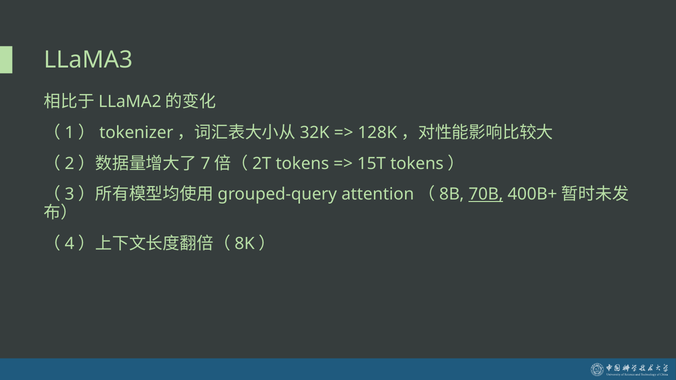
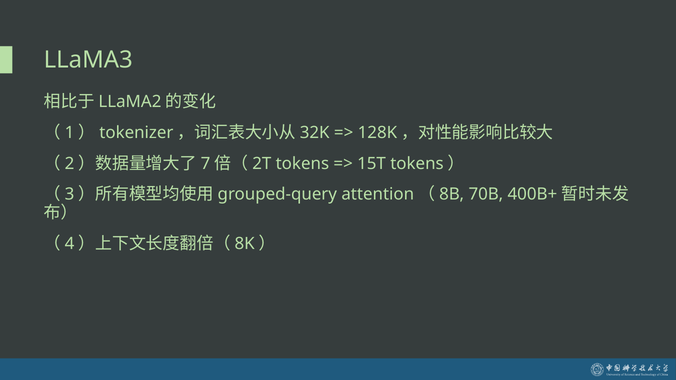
70B underline: present -> none
